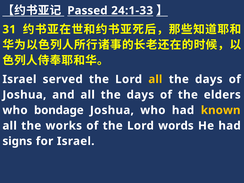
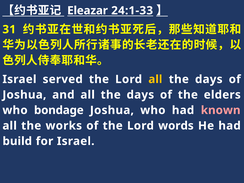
Passed: Passed -> Eleazar
known colour: yellow -> pink
signs: signs -> build
